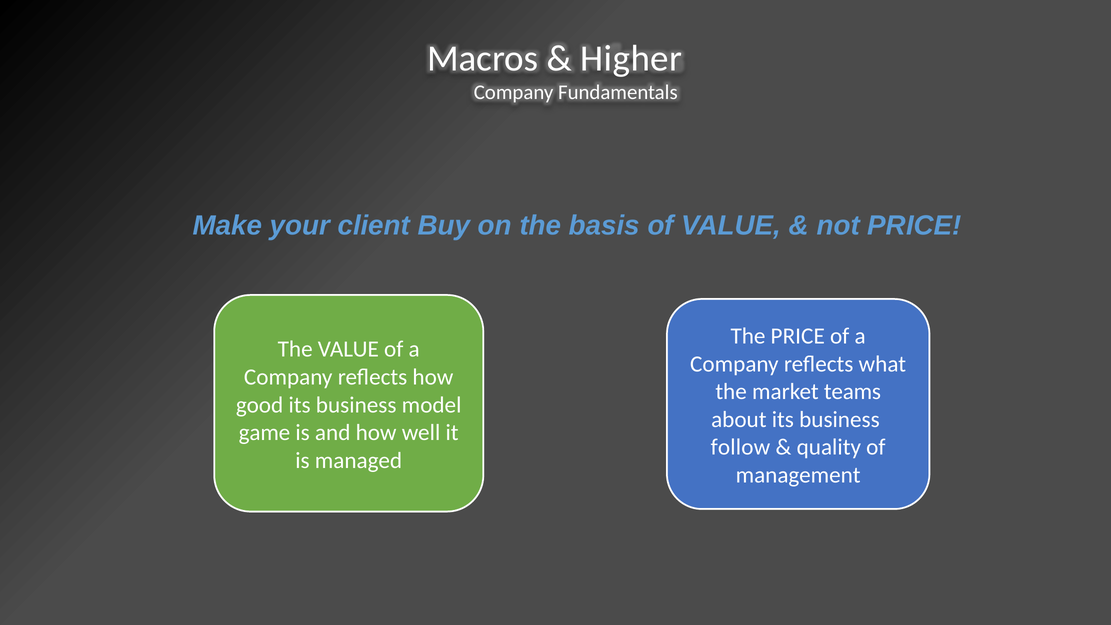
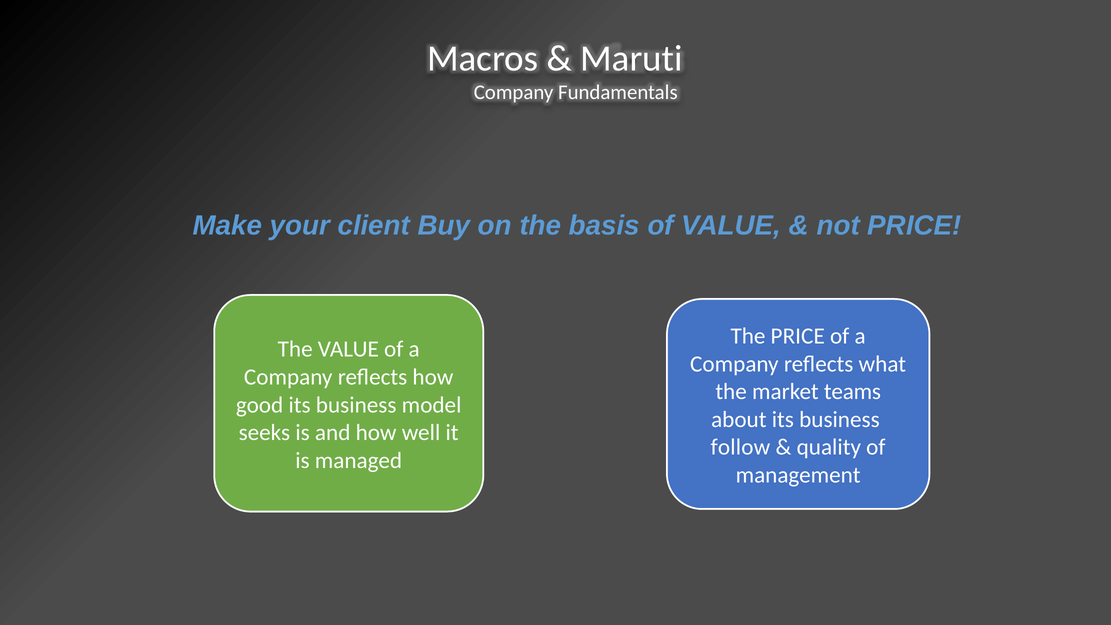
Higher: Higher -> Maruti
game: game -> seeks
